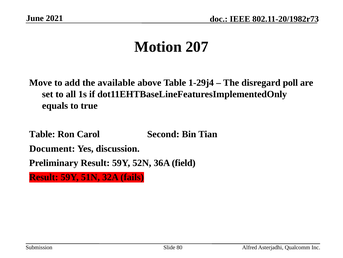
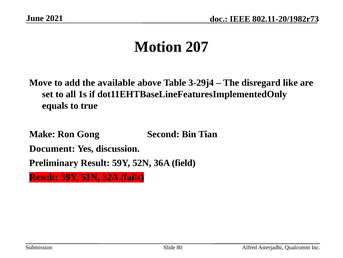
1-29j4: 1-29j4 -> 3-29j4
poll: poll -> like
Table at (42, 134): Table -> Make
Carol: Carol -> Gong
